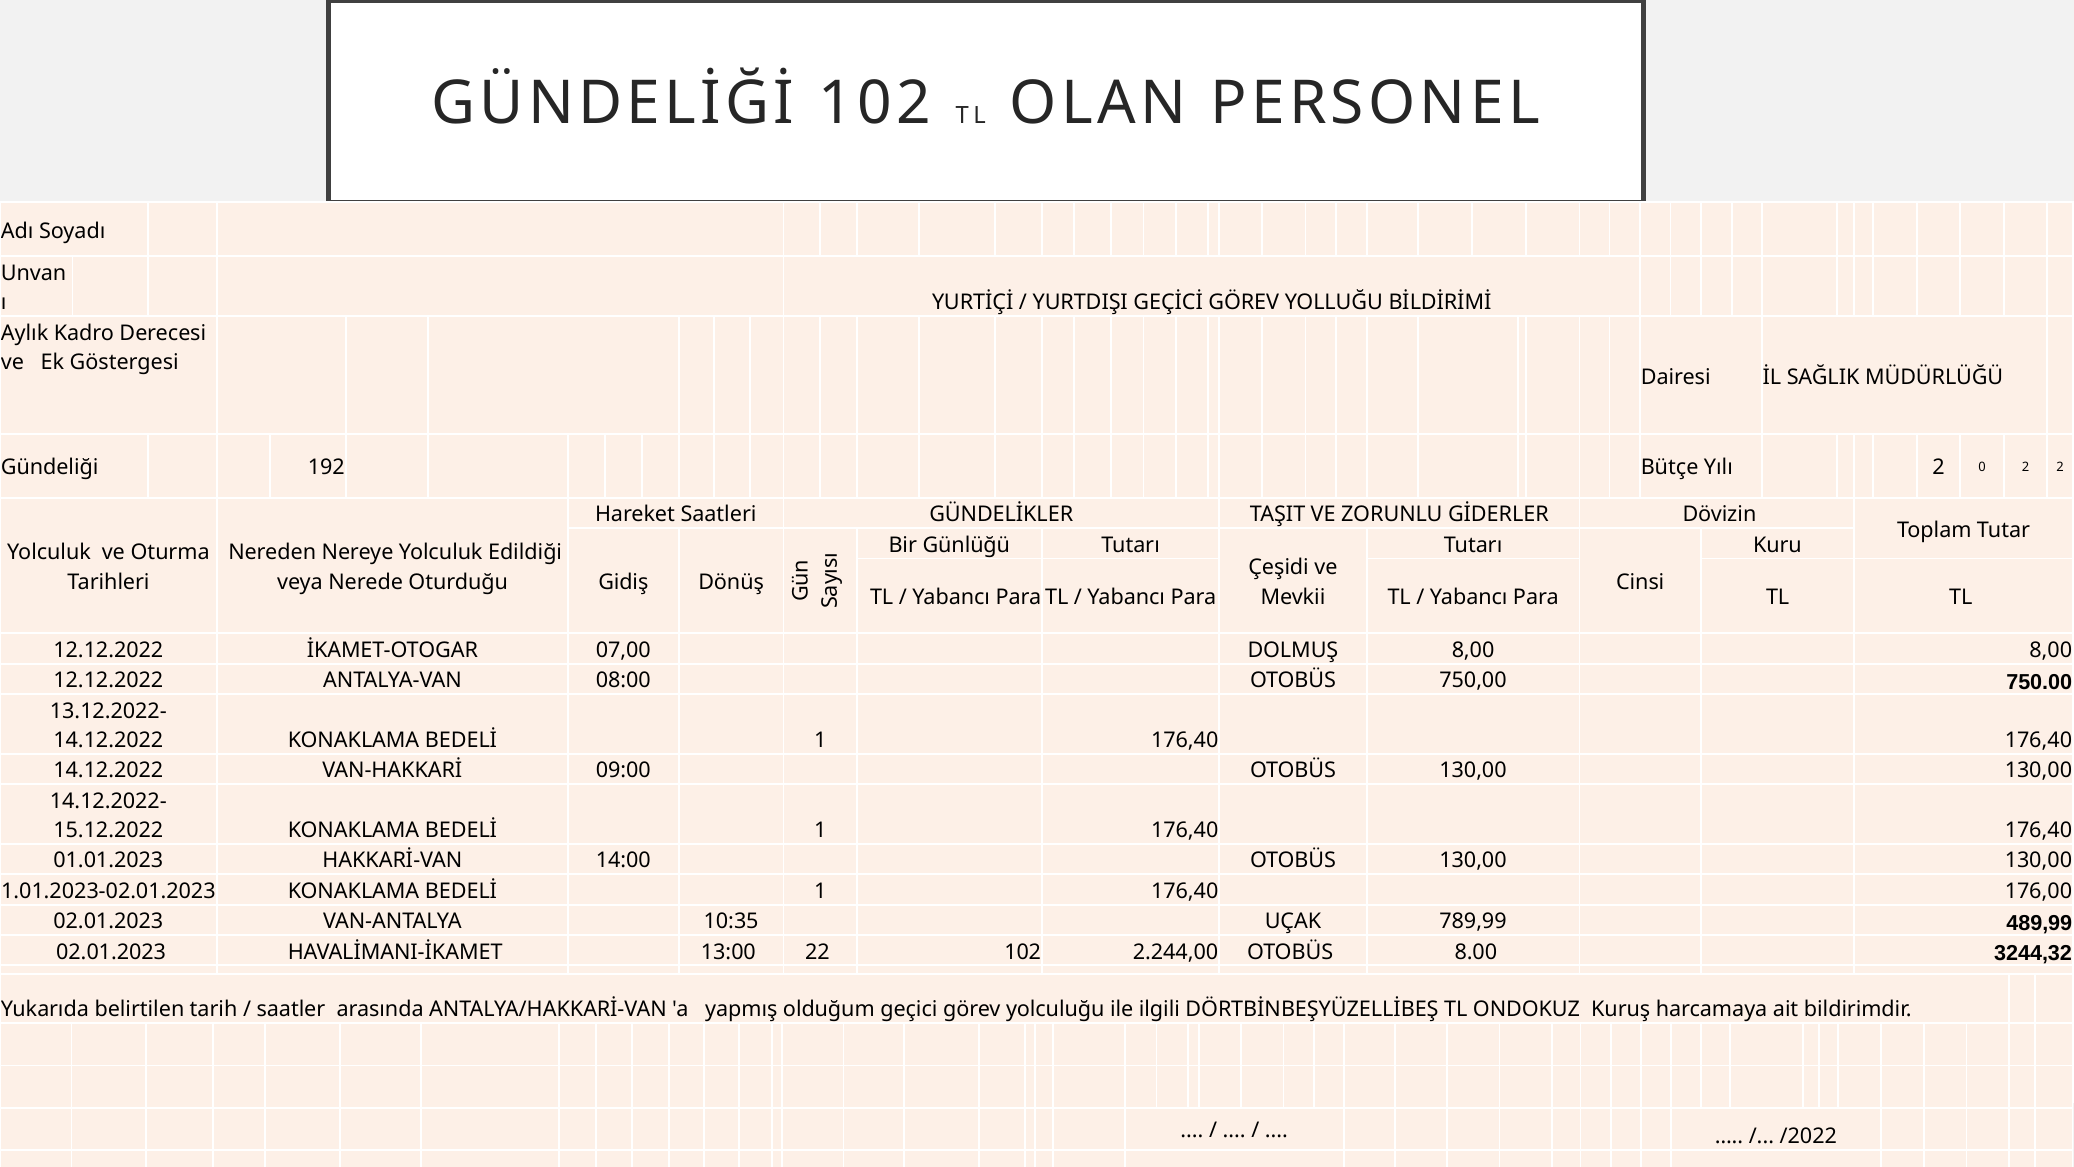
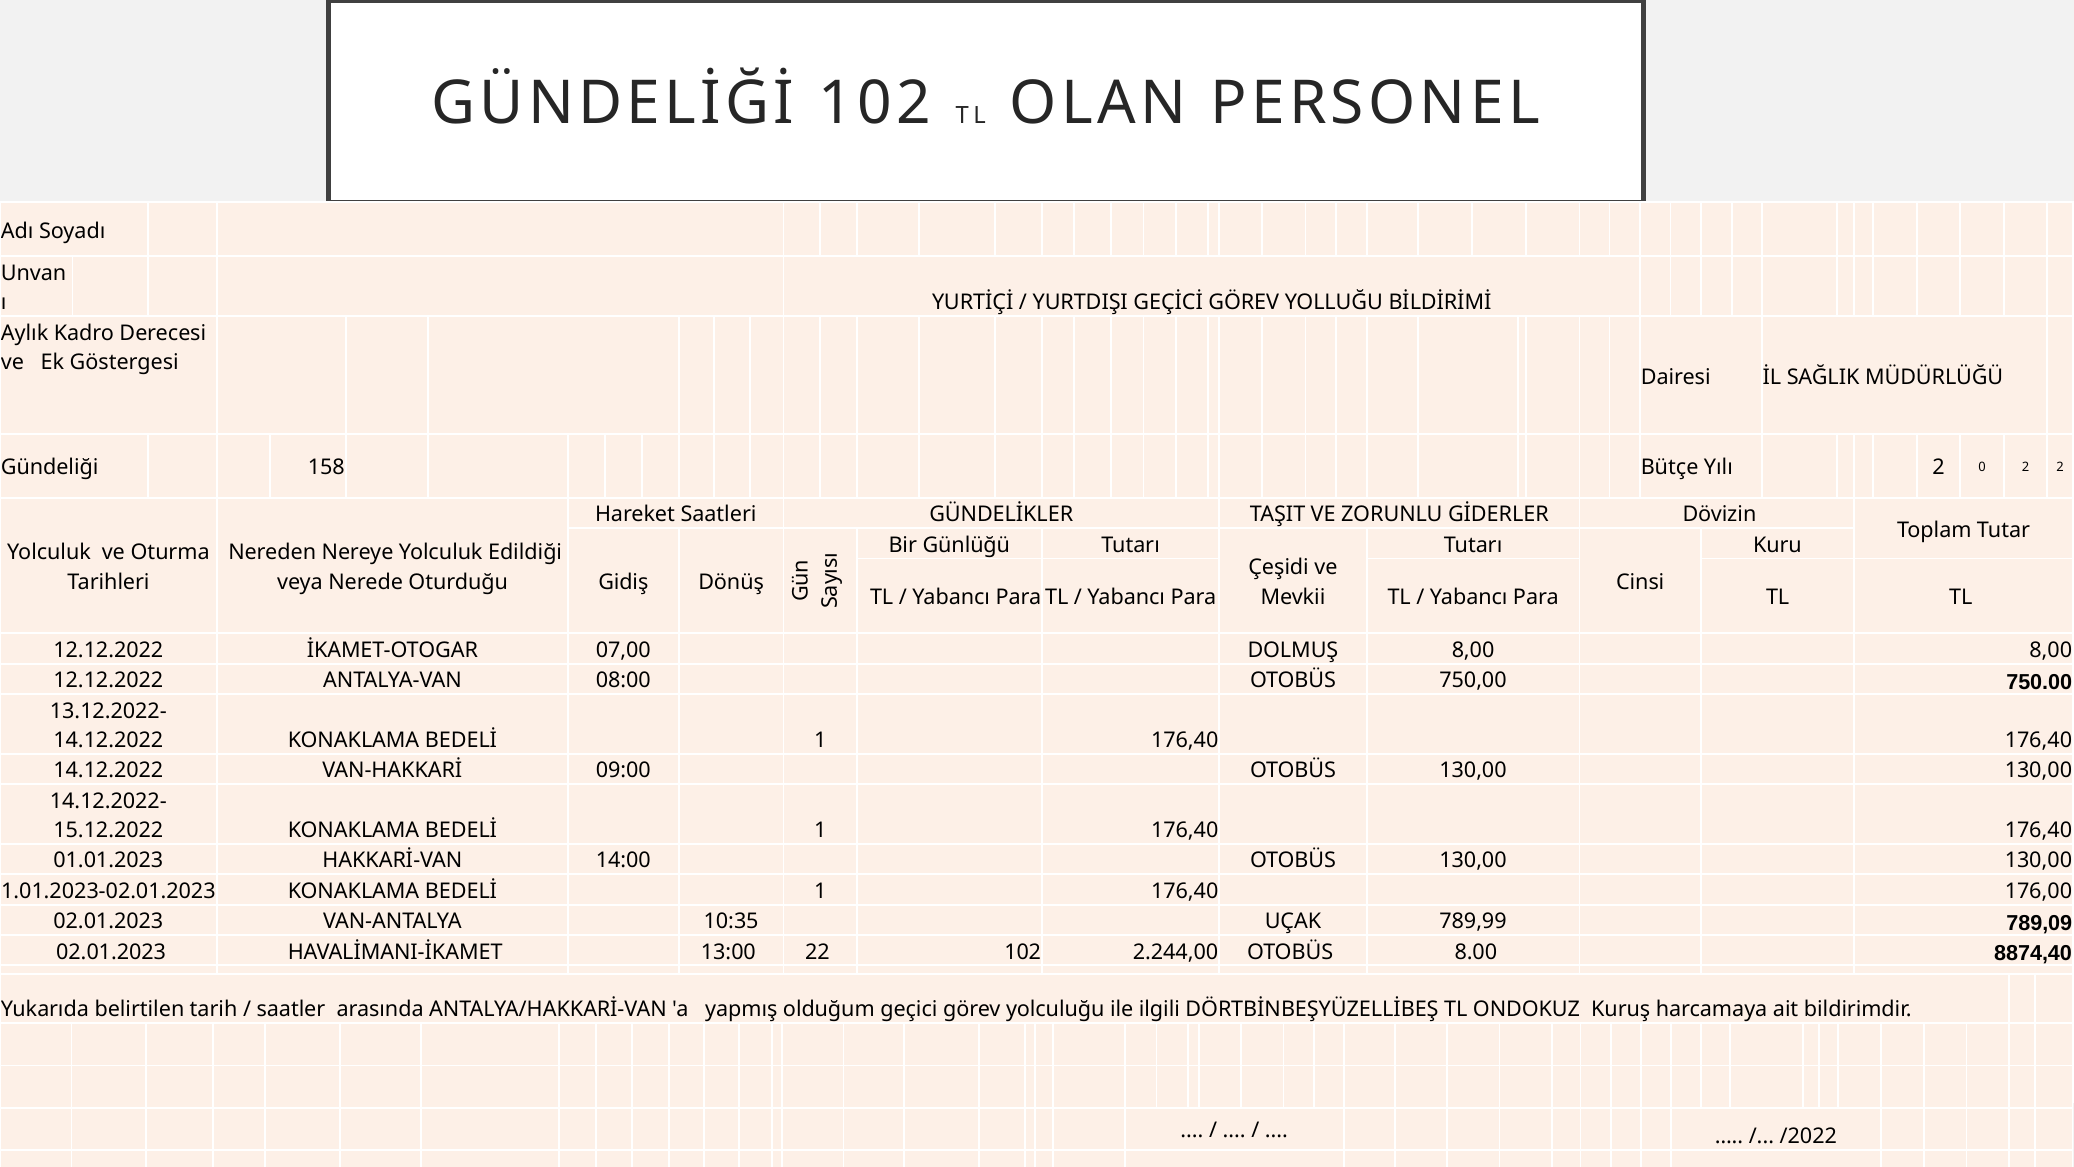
192: 192 -> 158
489,99: 489,99 -> 789,09
3244,32: 3244,32 -> 8874,40
